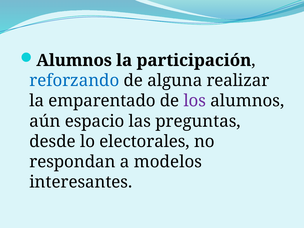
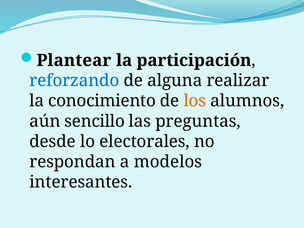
Alumnos at (74, 60): Alumnos -> Plantear
emparentado: emparentado -> conocimiento
los colour: purple -> orange
espacio: espacio -> sencillo
